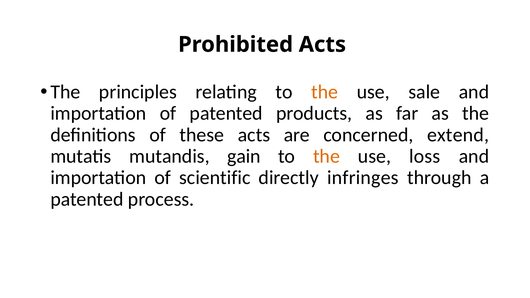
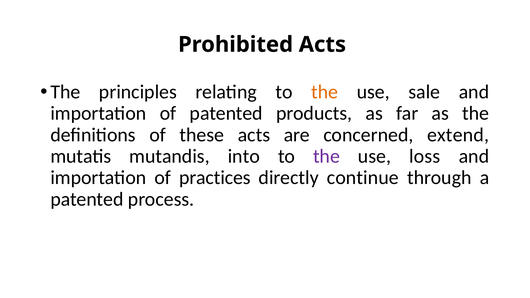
gain: gain -> into
the at (326, 156) colour: orange -> purple
scientific: scientific -> practices
infringes: infringes -> continue
